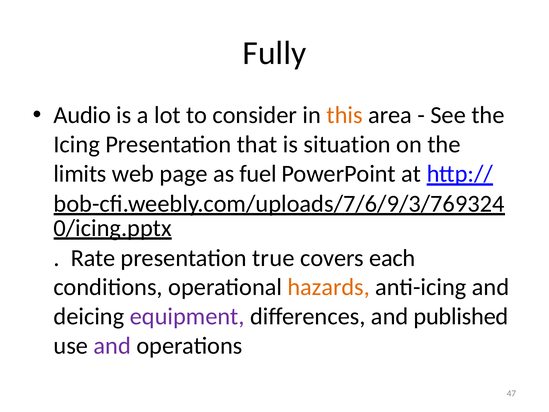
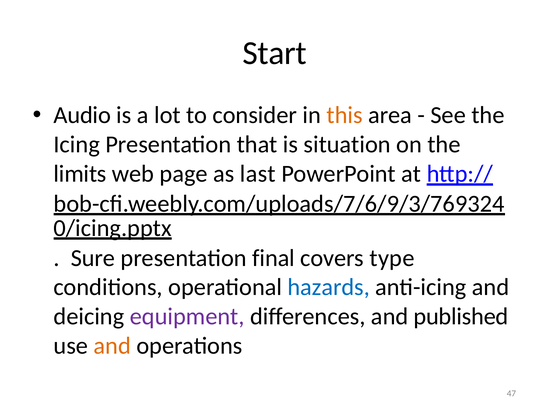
Fully: Fully -> Start
fuel: fuel -> last
Rate: Rate -> Sure
true: true -> final
each: each -> type
hazards colour: orange -> blue
and at (112, 346) colour: purple -> orange
